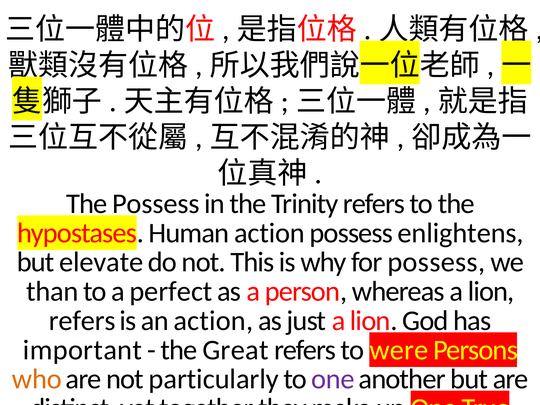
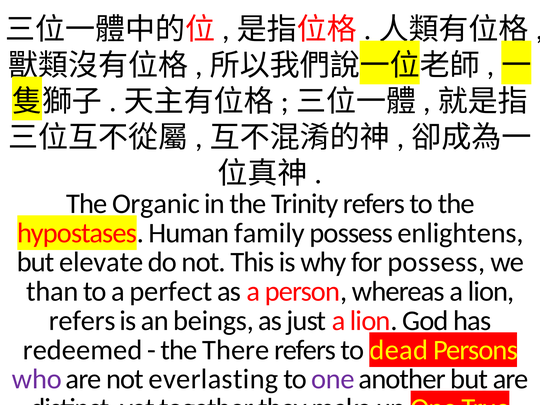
Possess at (156, 204): Possess -> Organic
Human action: action -> family
an action: action -> beings
important: important -> redeemed
Great: Great -> There
were: were -> dead
who colour: orange -> purple
particularly: particularly -> everlasting
